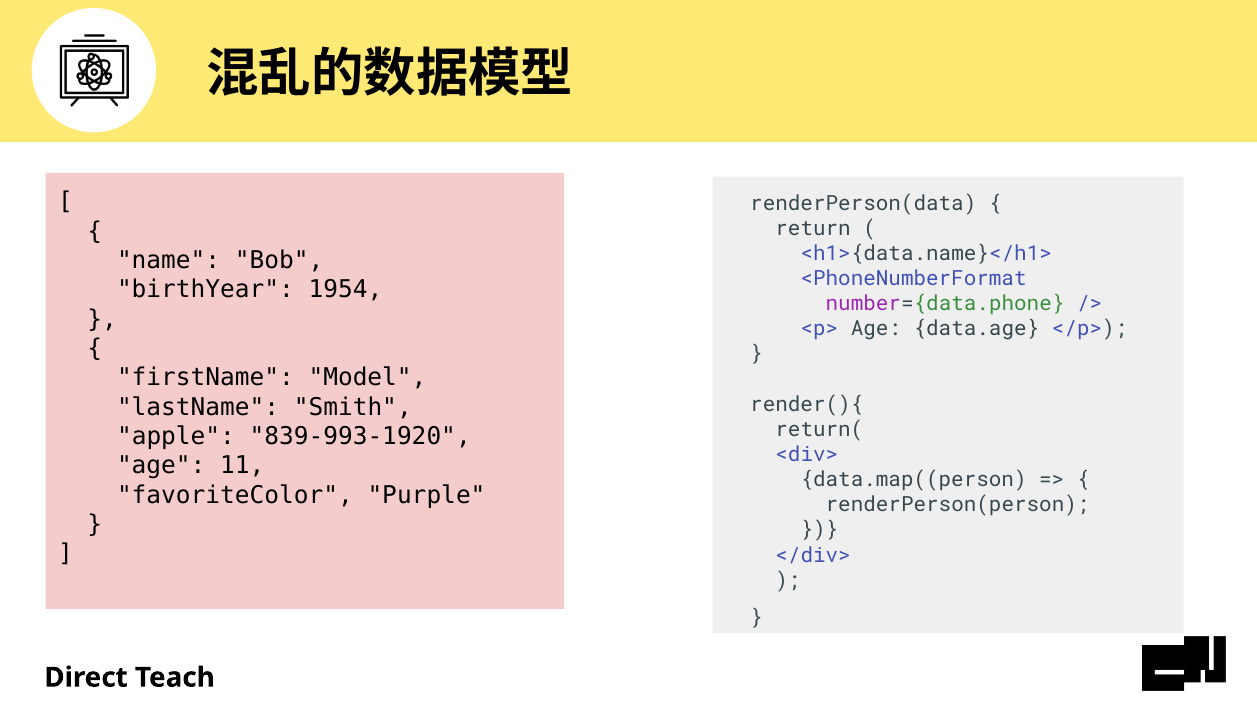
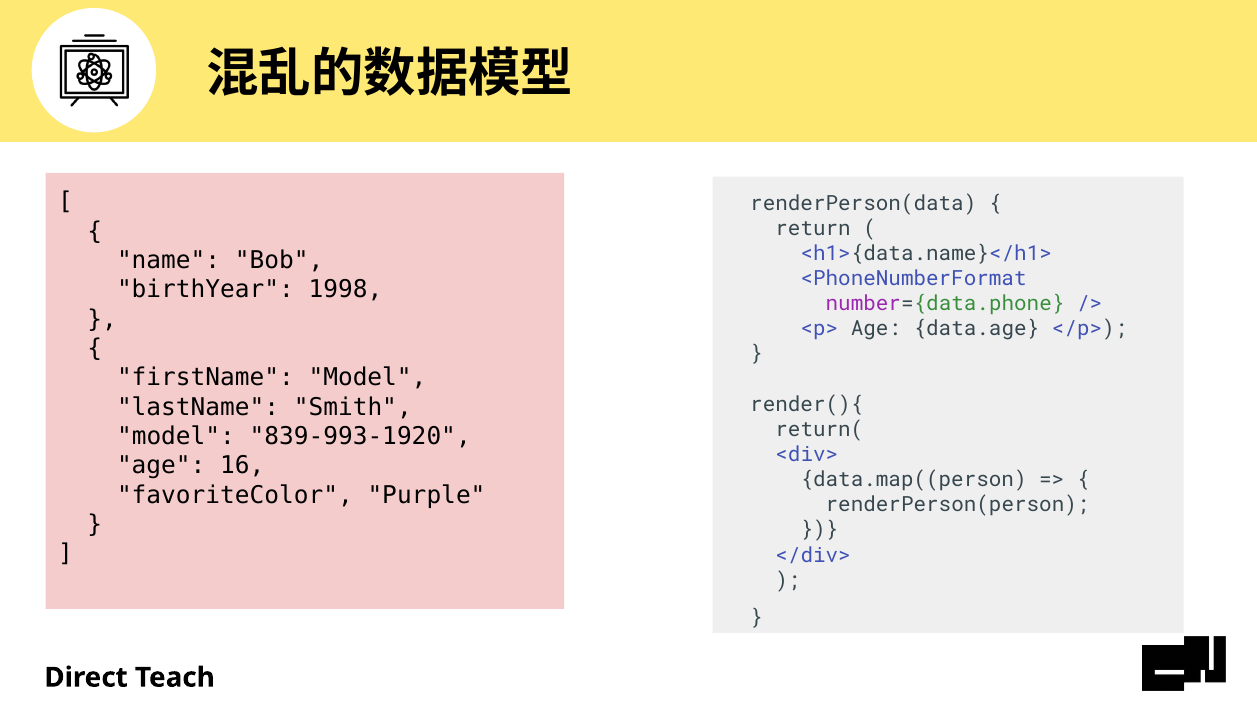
1954: 1954 -> 1998
apple at (176, 437): apple -> model
11: 11 -> 16
